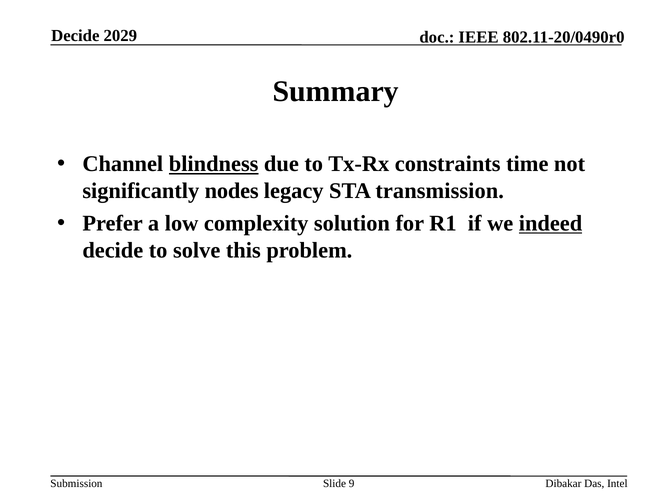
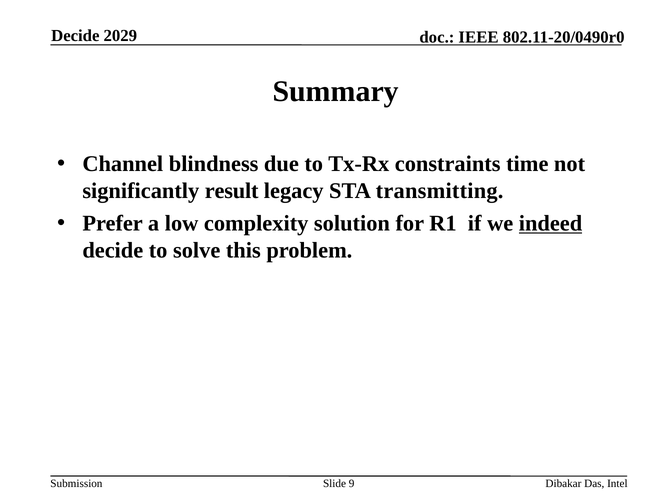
blindness underline: present -> none
nodes: nodes -> result
transmission: transmission -> transmitting
